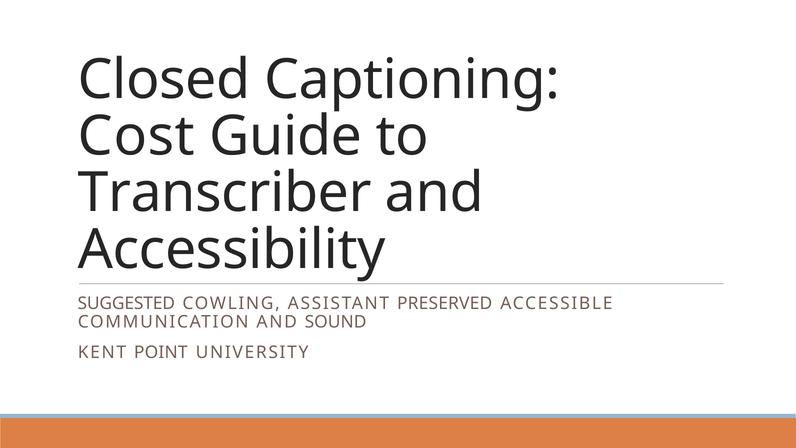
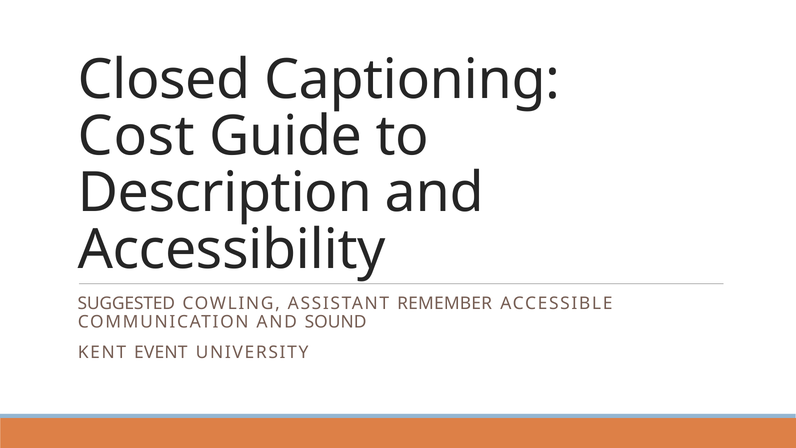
Transcriber: Transcriber -> Description
PRESERVED: PRESERVED -> REMEMBER
POINT: POINT -> EVENT
